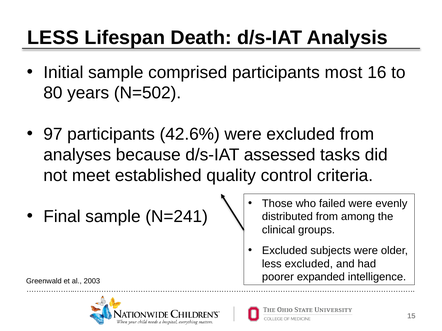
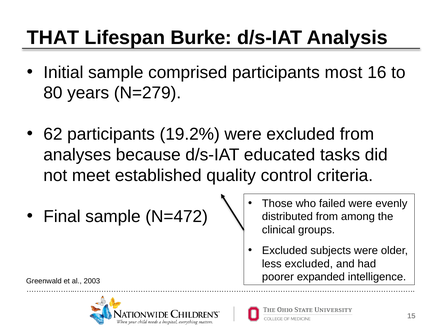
LESS at (53, 38): LESS -> THAT
Death: Death -> Burke
N=502: N=502 -> N=279
97: 97 -> 62
42.6%: 42.6% -> 19.2%
assessed: assessed -> educated
N=241: N=241 -> N=472
